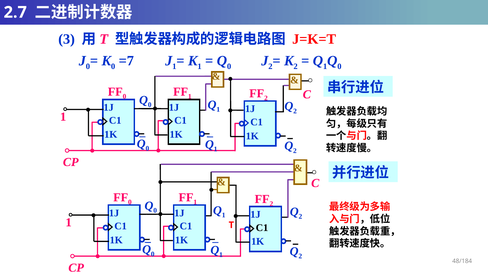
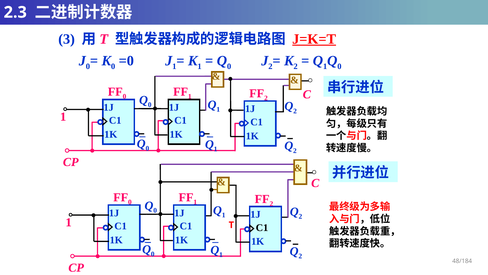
2.7: 2.7 -> 2.3
J=K=T underline: none -> present
=7: =7 -> =0
